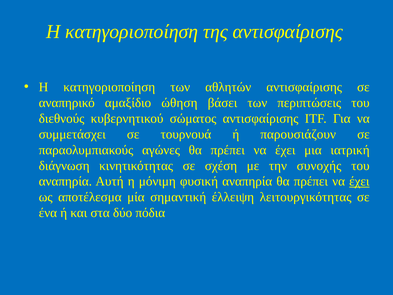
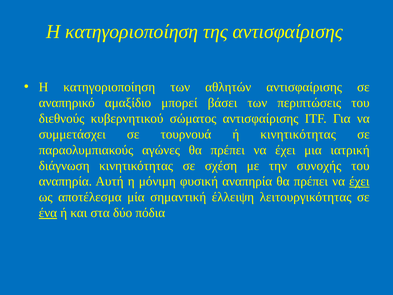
ώθηση: ώθηση -> μπορεί
ή παρουσιάζουν: παρουσιάζουν -> κινητικότητας
ένα underline: none -> present
